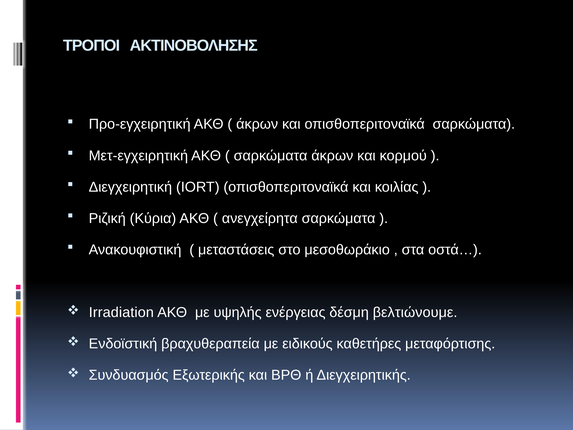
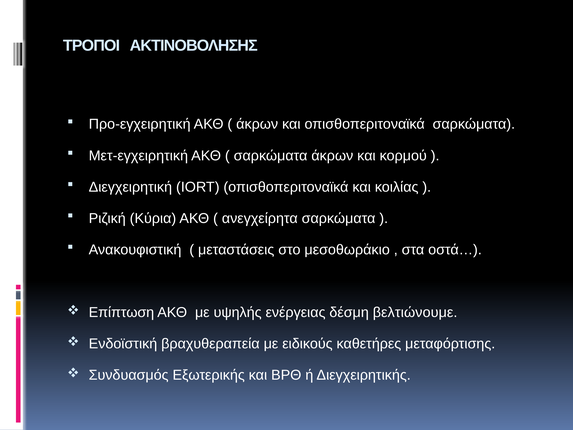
Irradiation: Irradiation -> Επίπτωση
